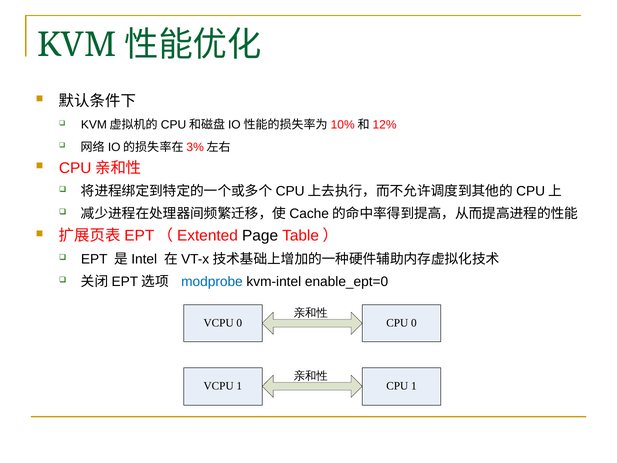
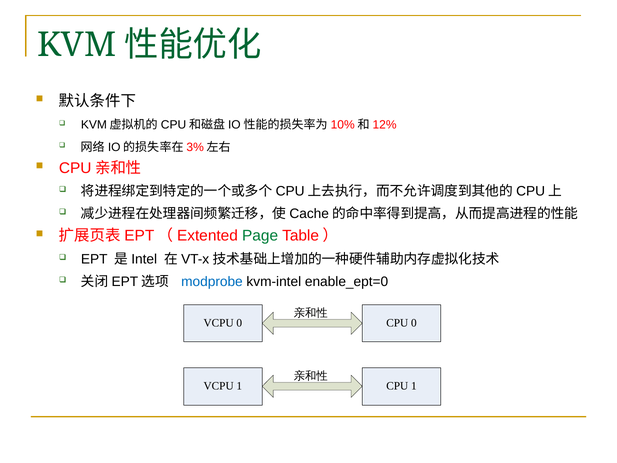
Page colour: black -> green
